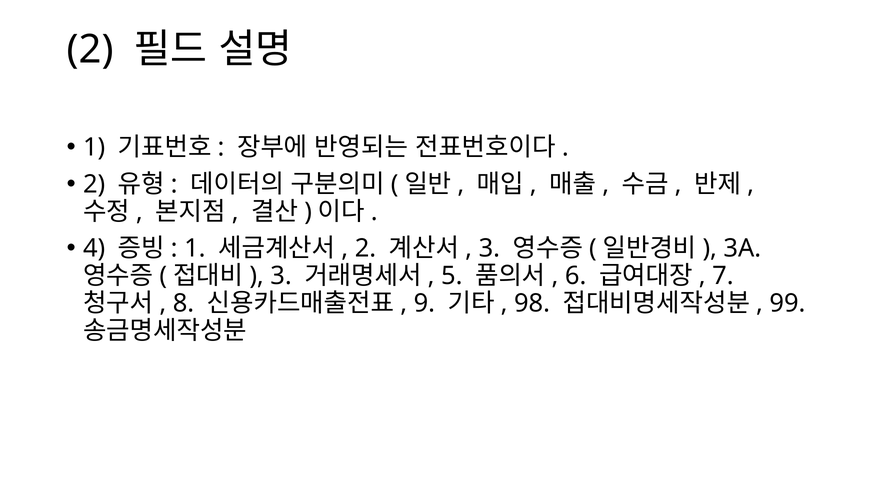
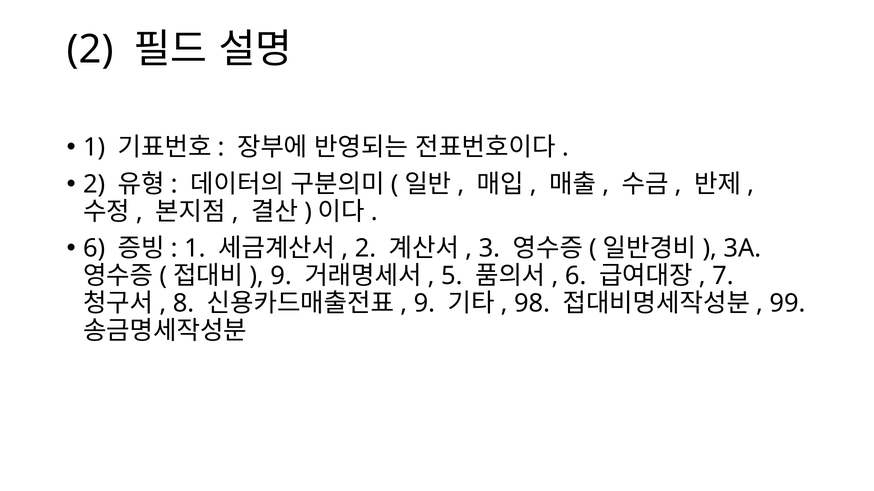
4 at (94, 249): 4 -> 6
3 at (281, 276): 3 -> 9
